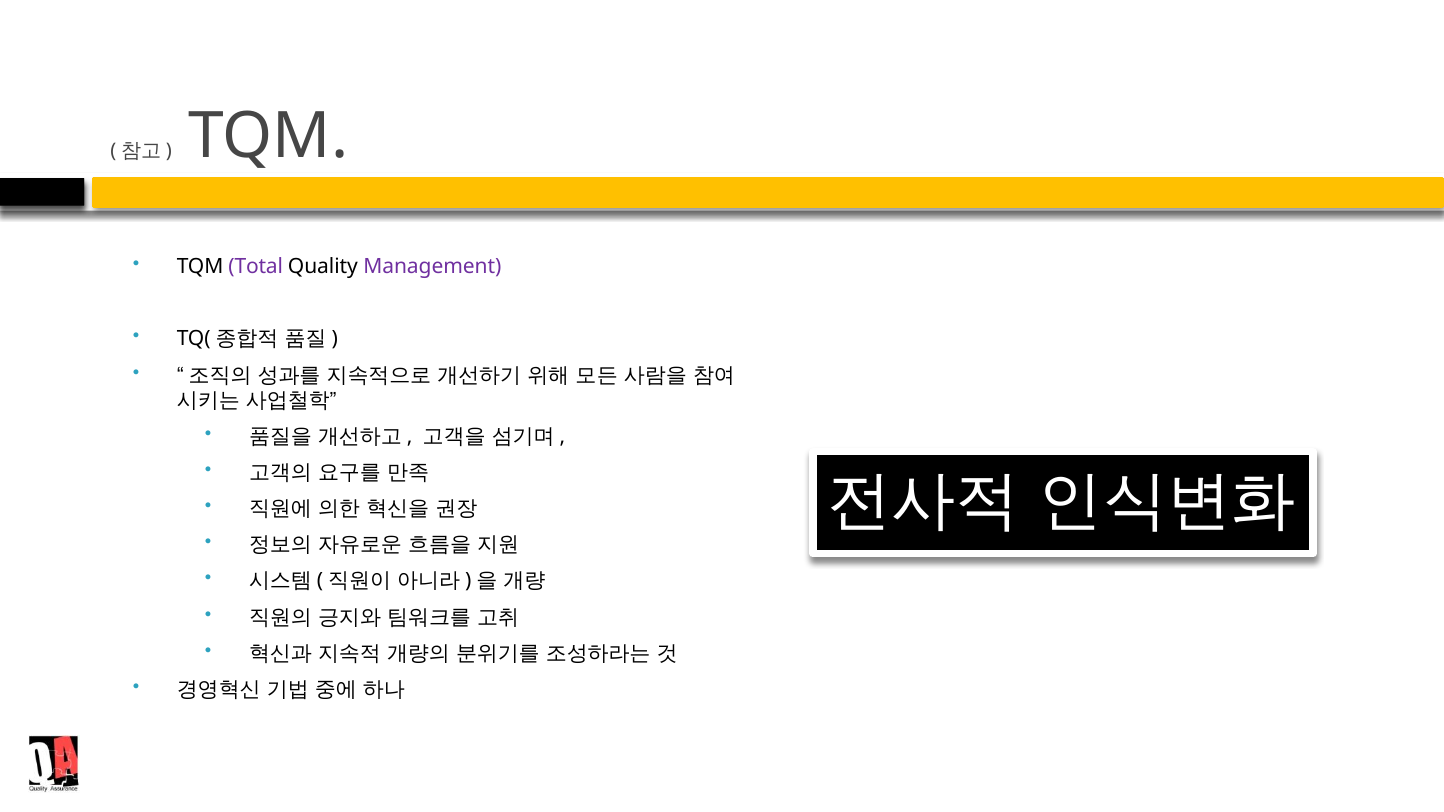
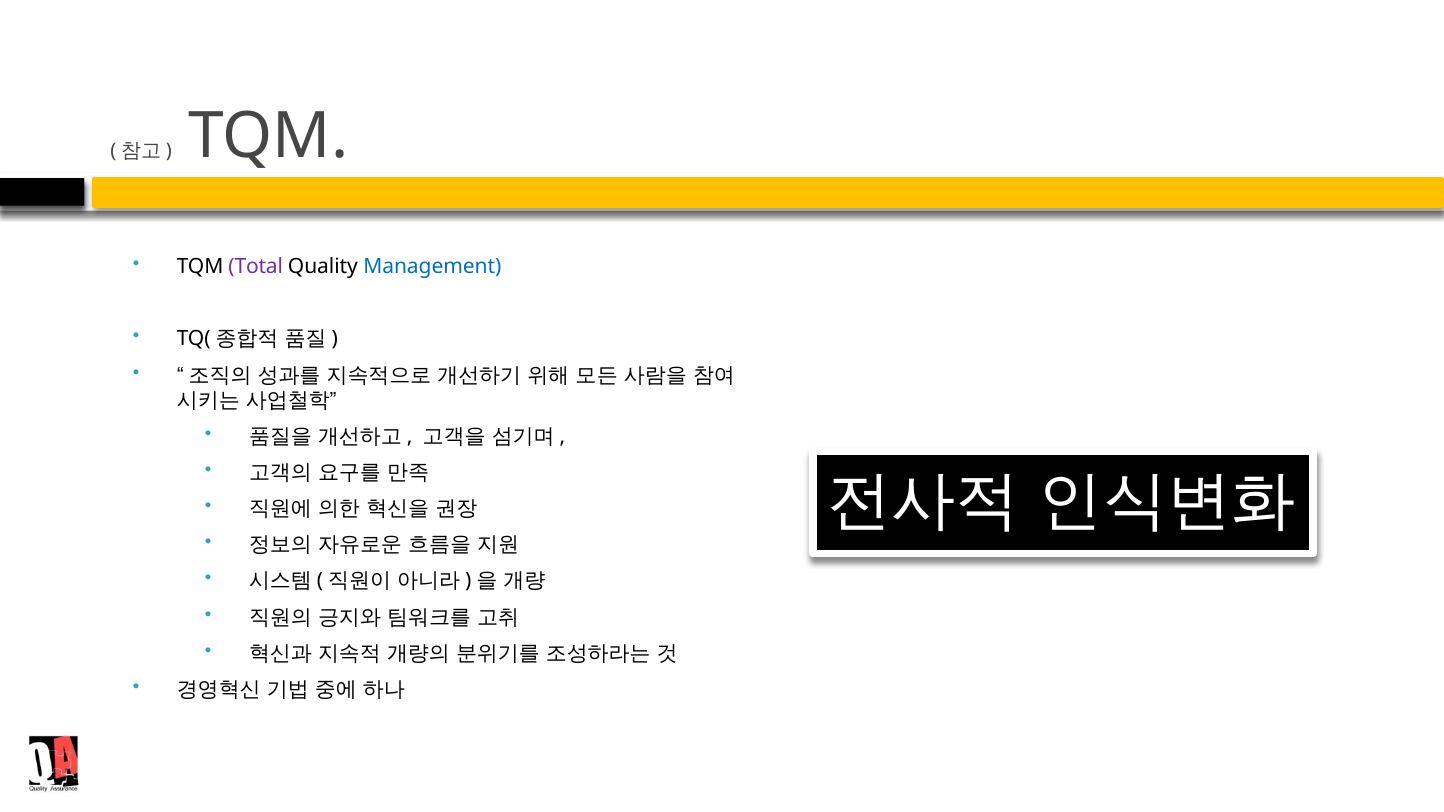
Management colour: purple -> blue
